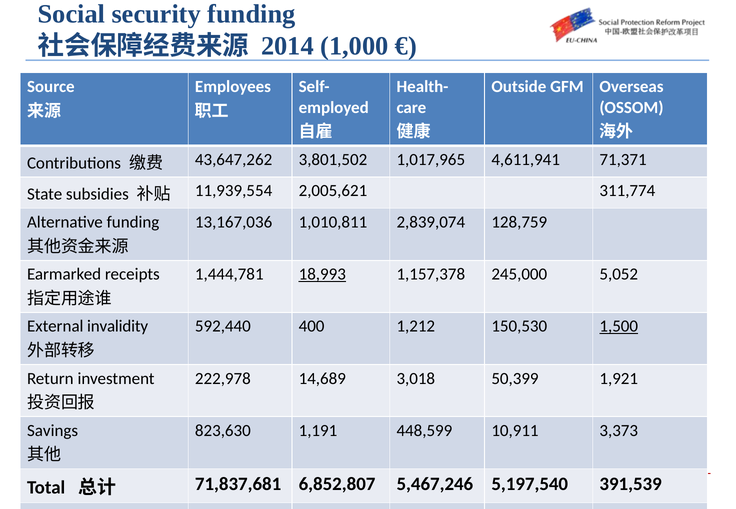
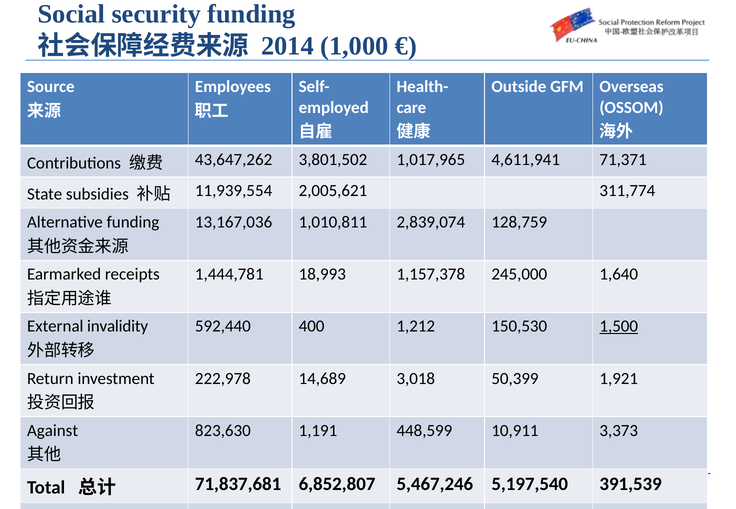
18,993 underline: present -> none
5,052: 5,052 -> 1,640
Savings: Savings -> Against
